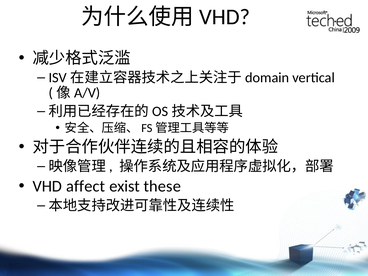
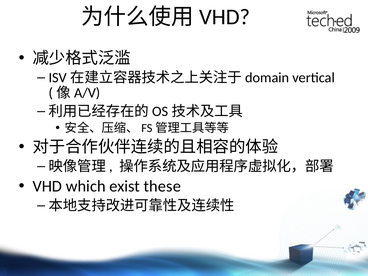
affect: affect -> which
